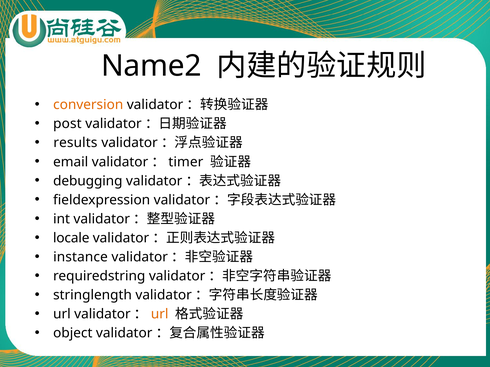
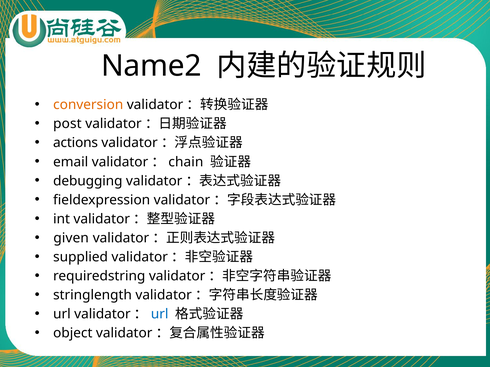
results: results -> actions
timer: timer -> chain
locale: locale -> given
instance: instance -> supplied
url at (160, 315) colour: orange -> blue
